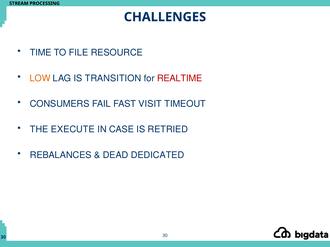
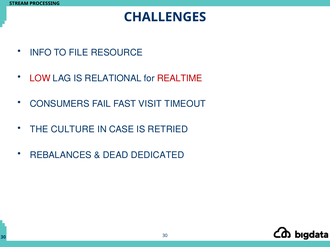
TIME: TIME -> INFO
LOW colour: orange -> red
TRANSITION: TRANSITION -> RELATIONAL
EXECUTE: EXECUTE -> CULTURE
